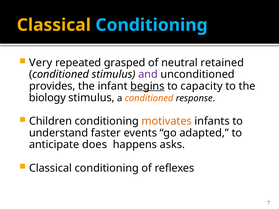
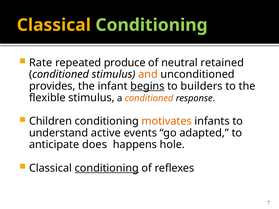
Conditioning at (152, 25) colour: light blue -> light green
Very: Very -> Rate
grasped: grasped -> produce
and colour: purple -> orange
capacity: capacity -> builders
biology: biology -> flexible
faster: faster -> active
asks: asks -> hole
conditioning at (107, 168) underline: none -> present
